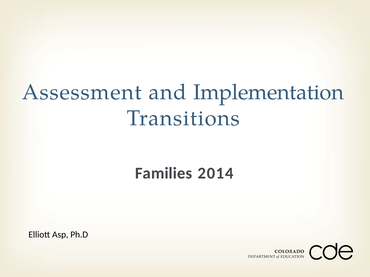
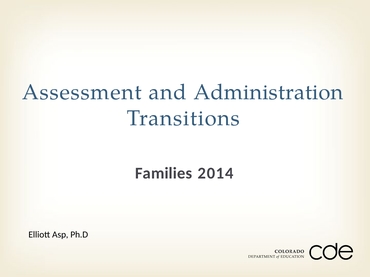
Implementation: Implementation -> Administration
